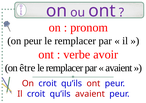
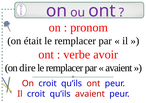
on peur: peur -> était
être: être -> dire
